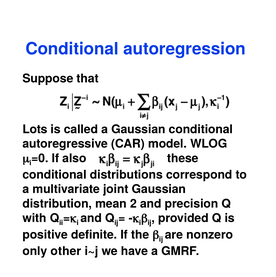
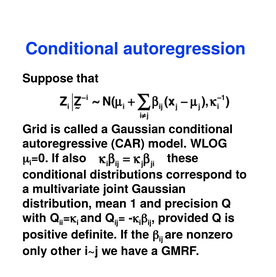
Lots: Lots -> Grid
2: 2 -> 1
